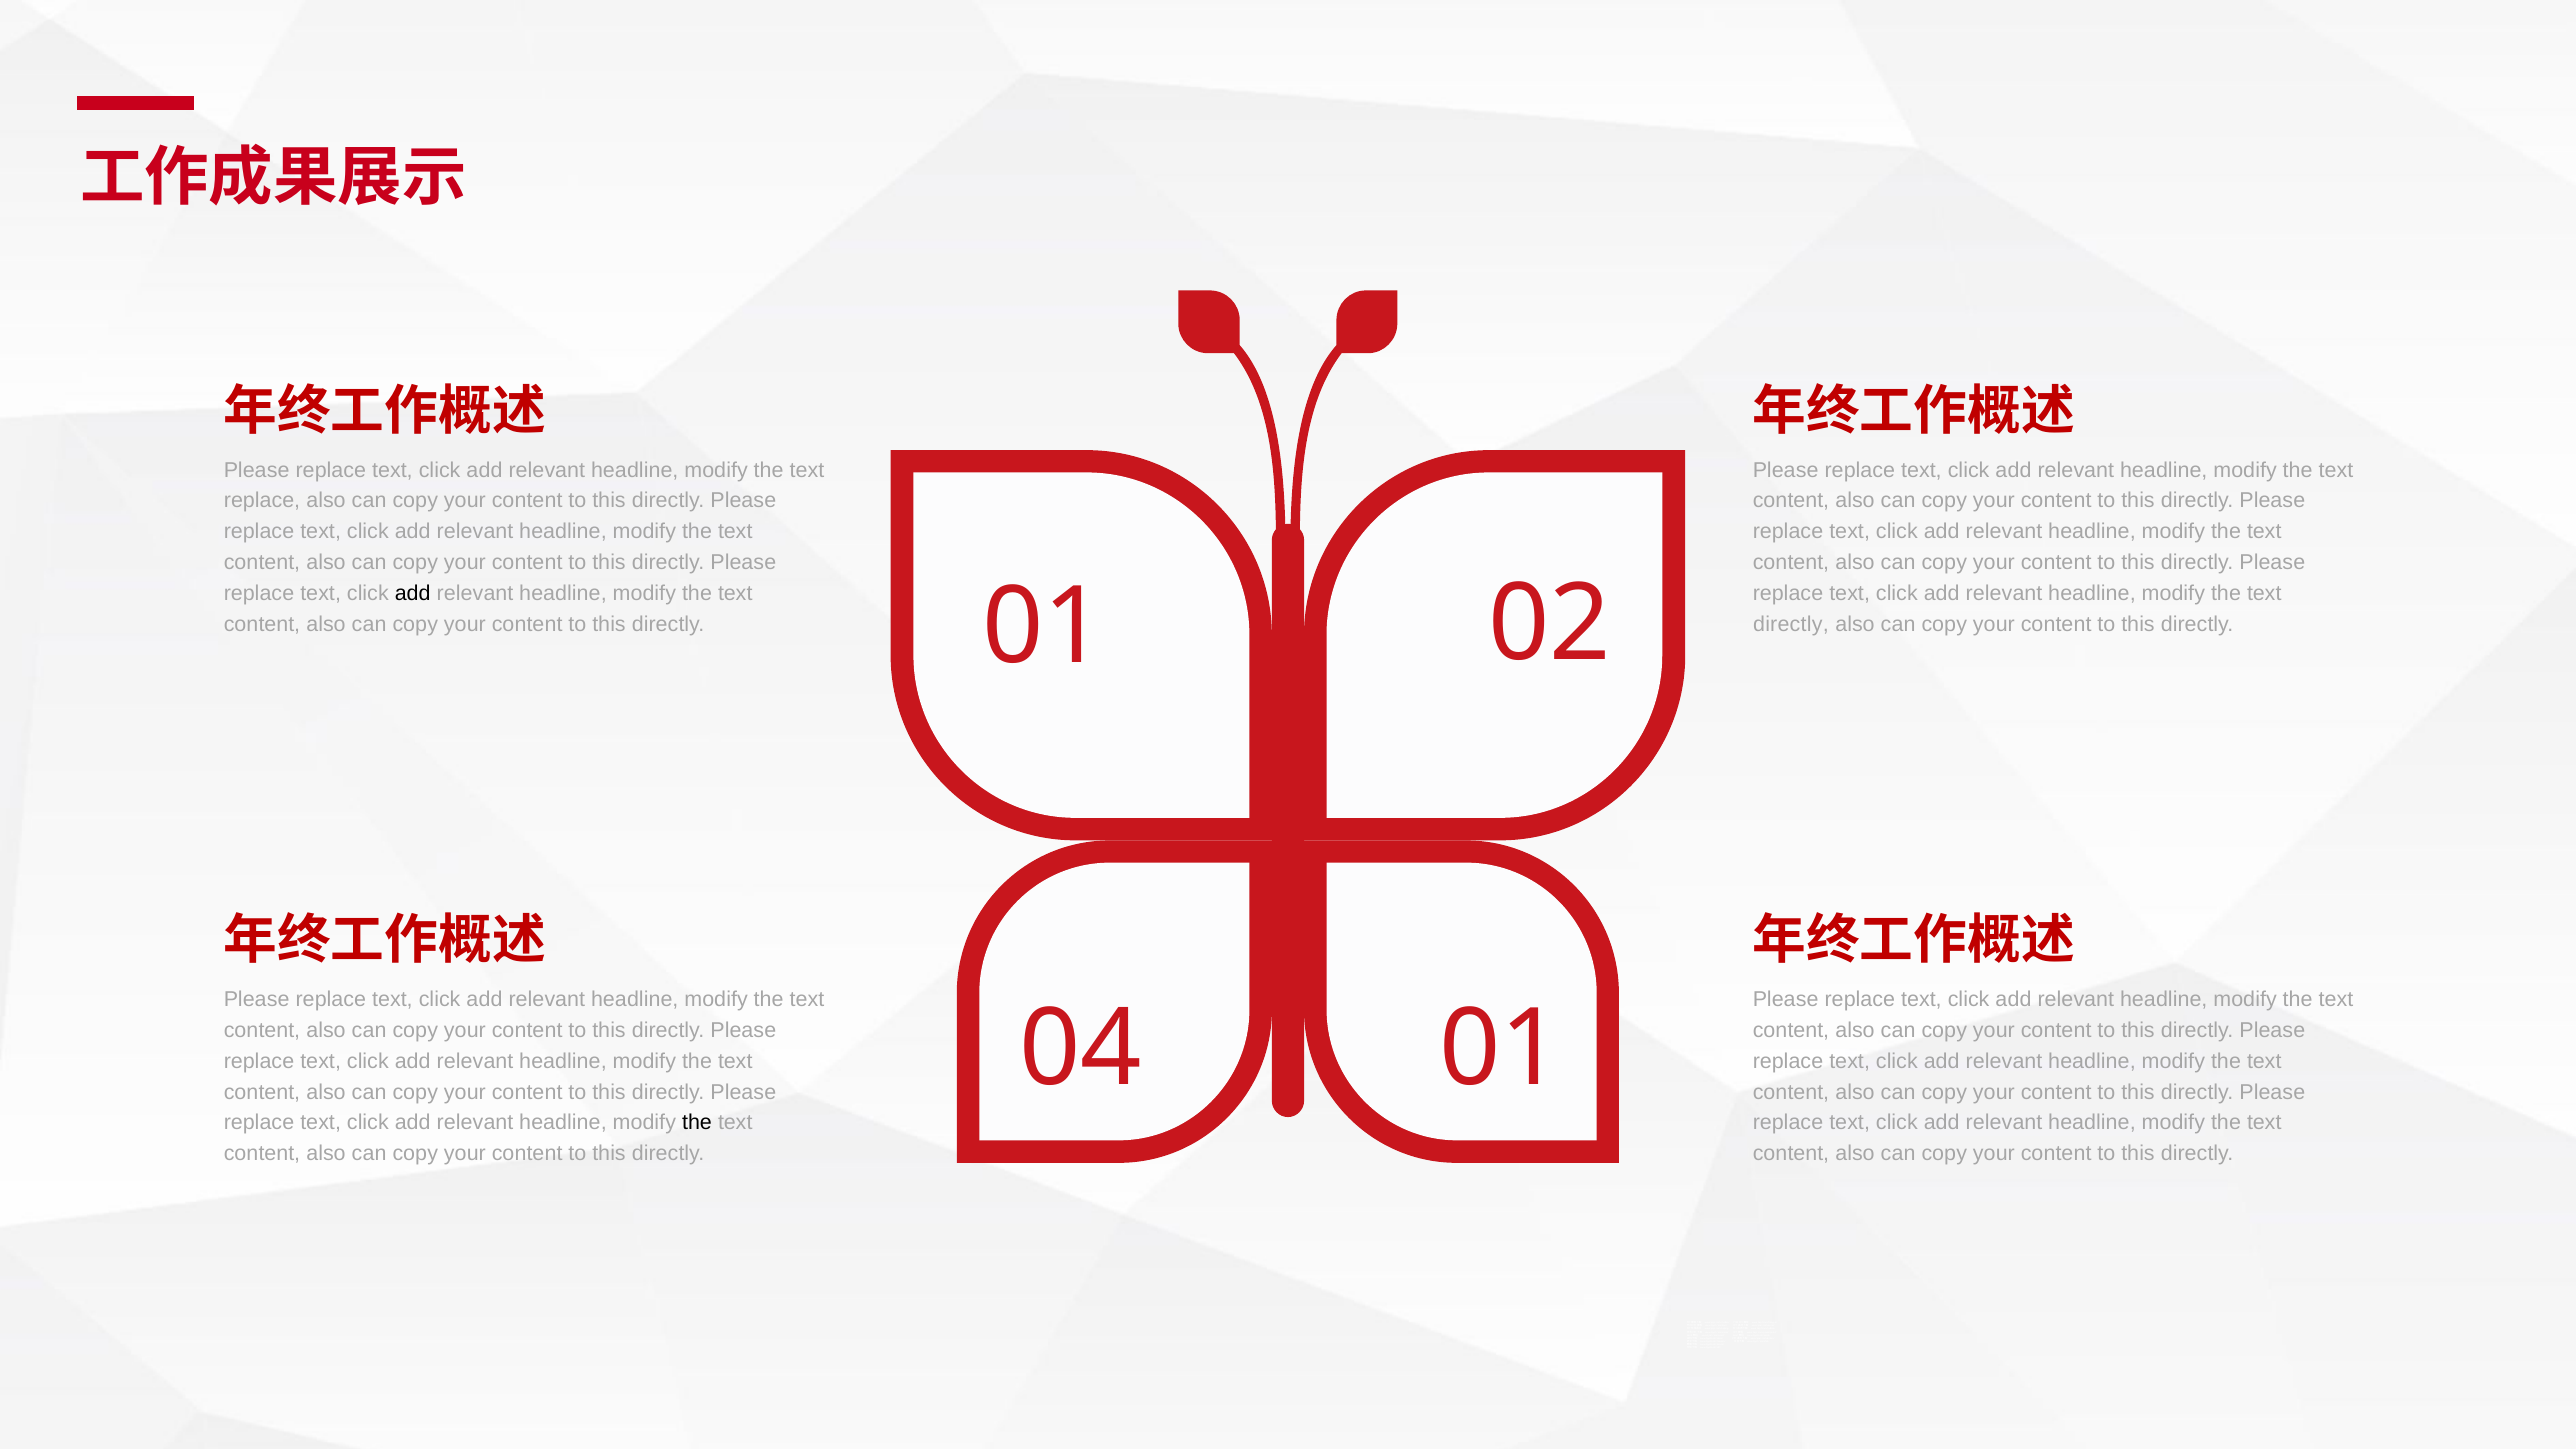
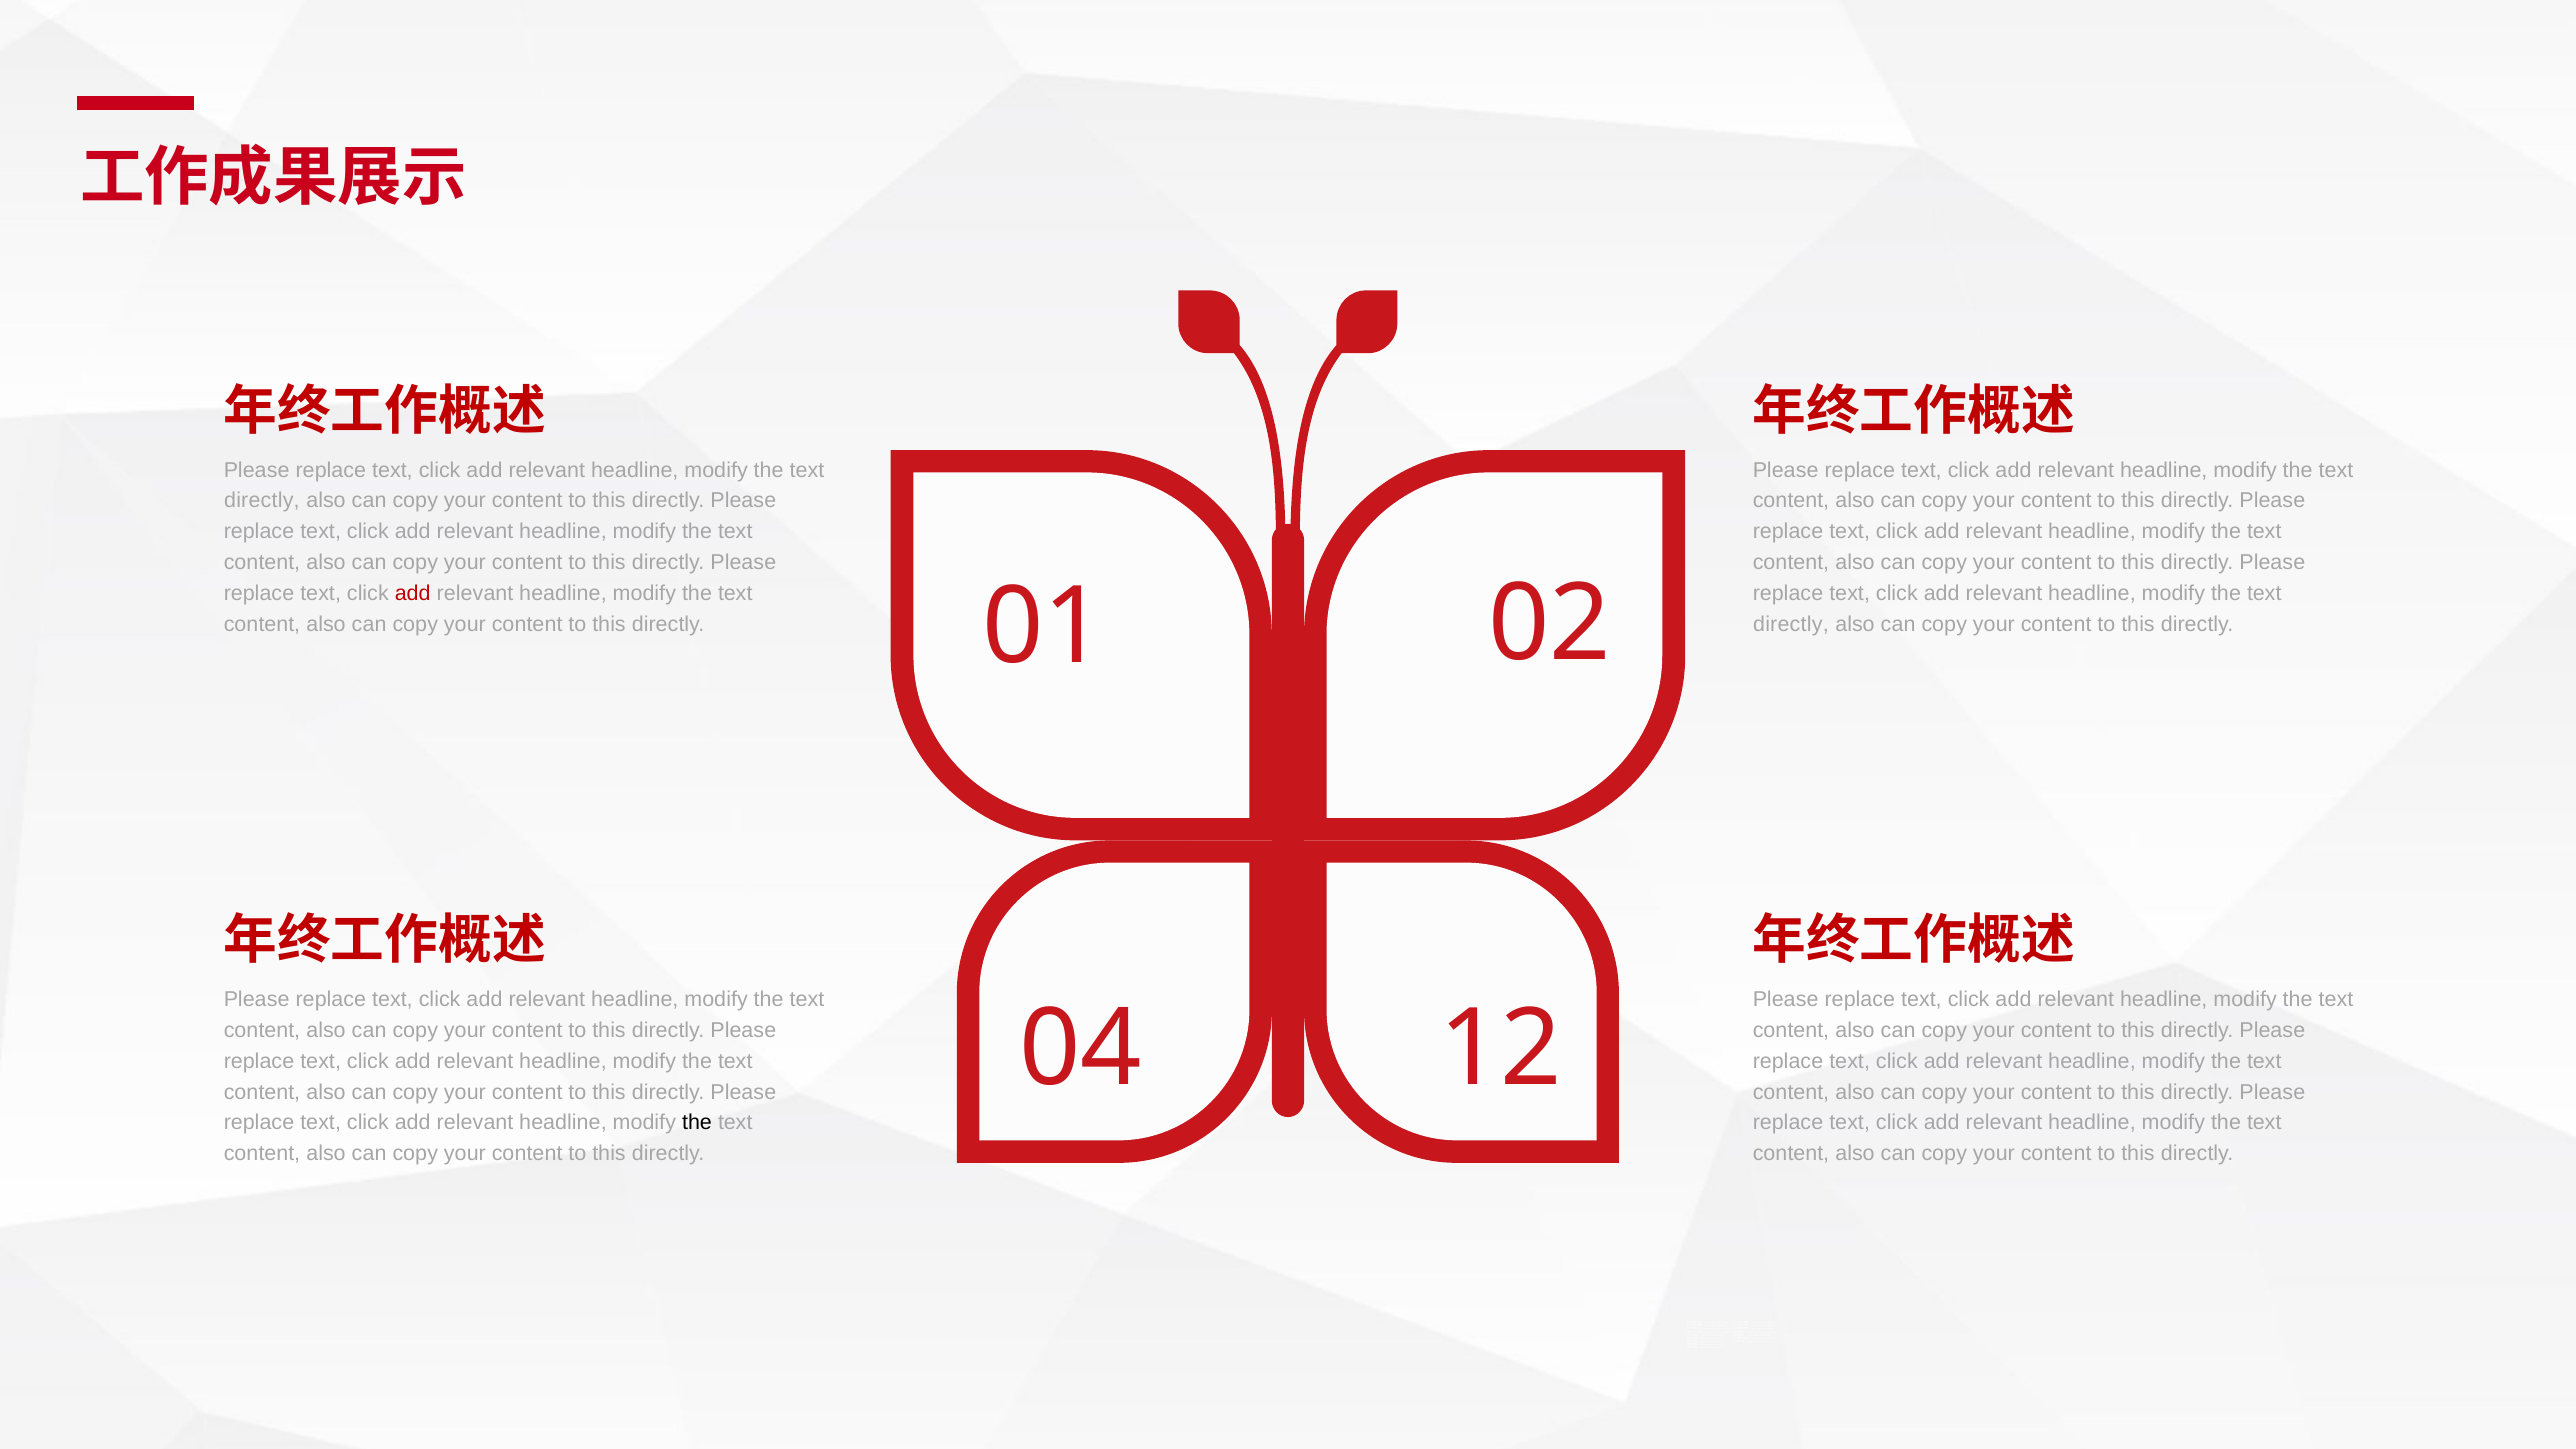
replace at (262, 501): replace -> directly
add at (413, 593) colour: black -> red
04 01: 01 -> 12
